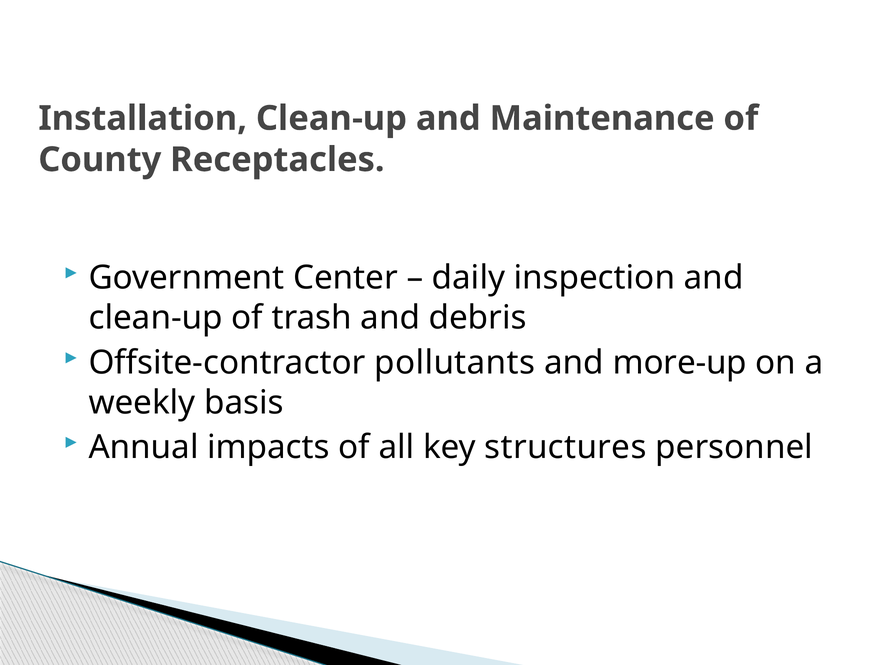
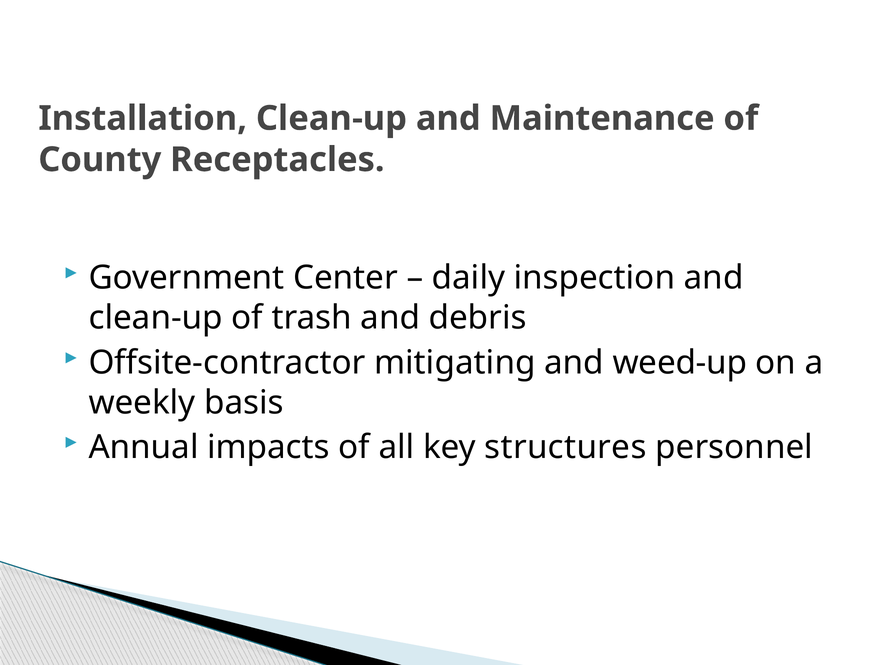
pollutants: pollutants -> mitigating
more-up: more-up -> weed-up
